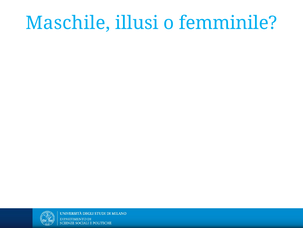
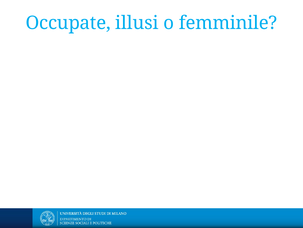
Maschile: Maschile -> Occupate
